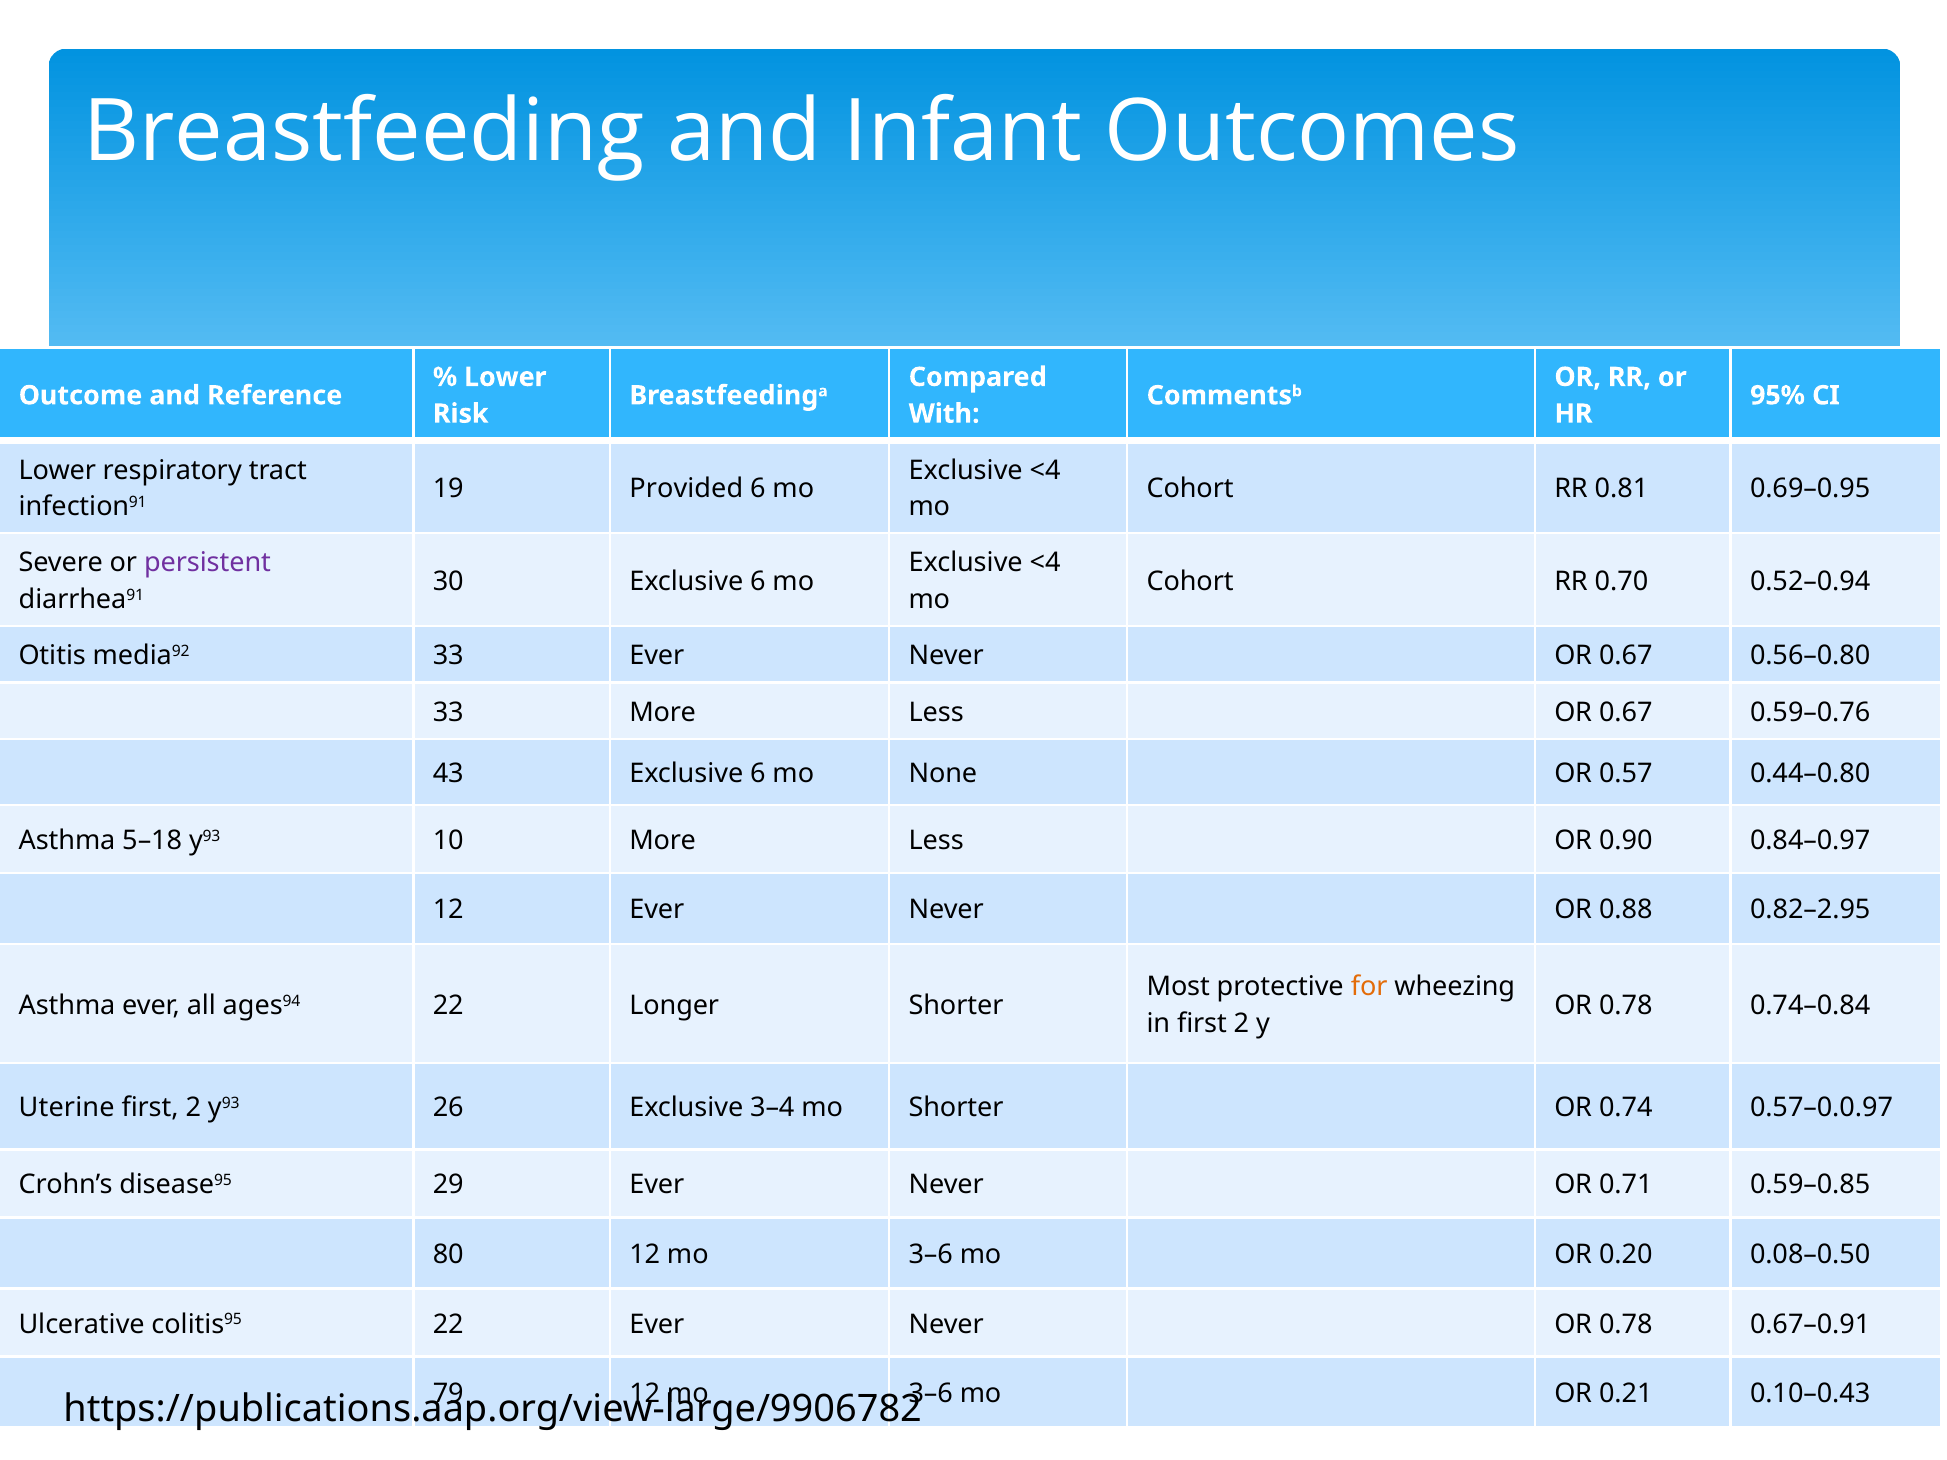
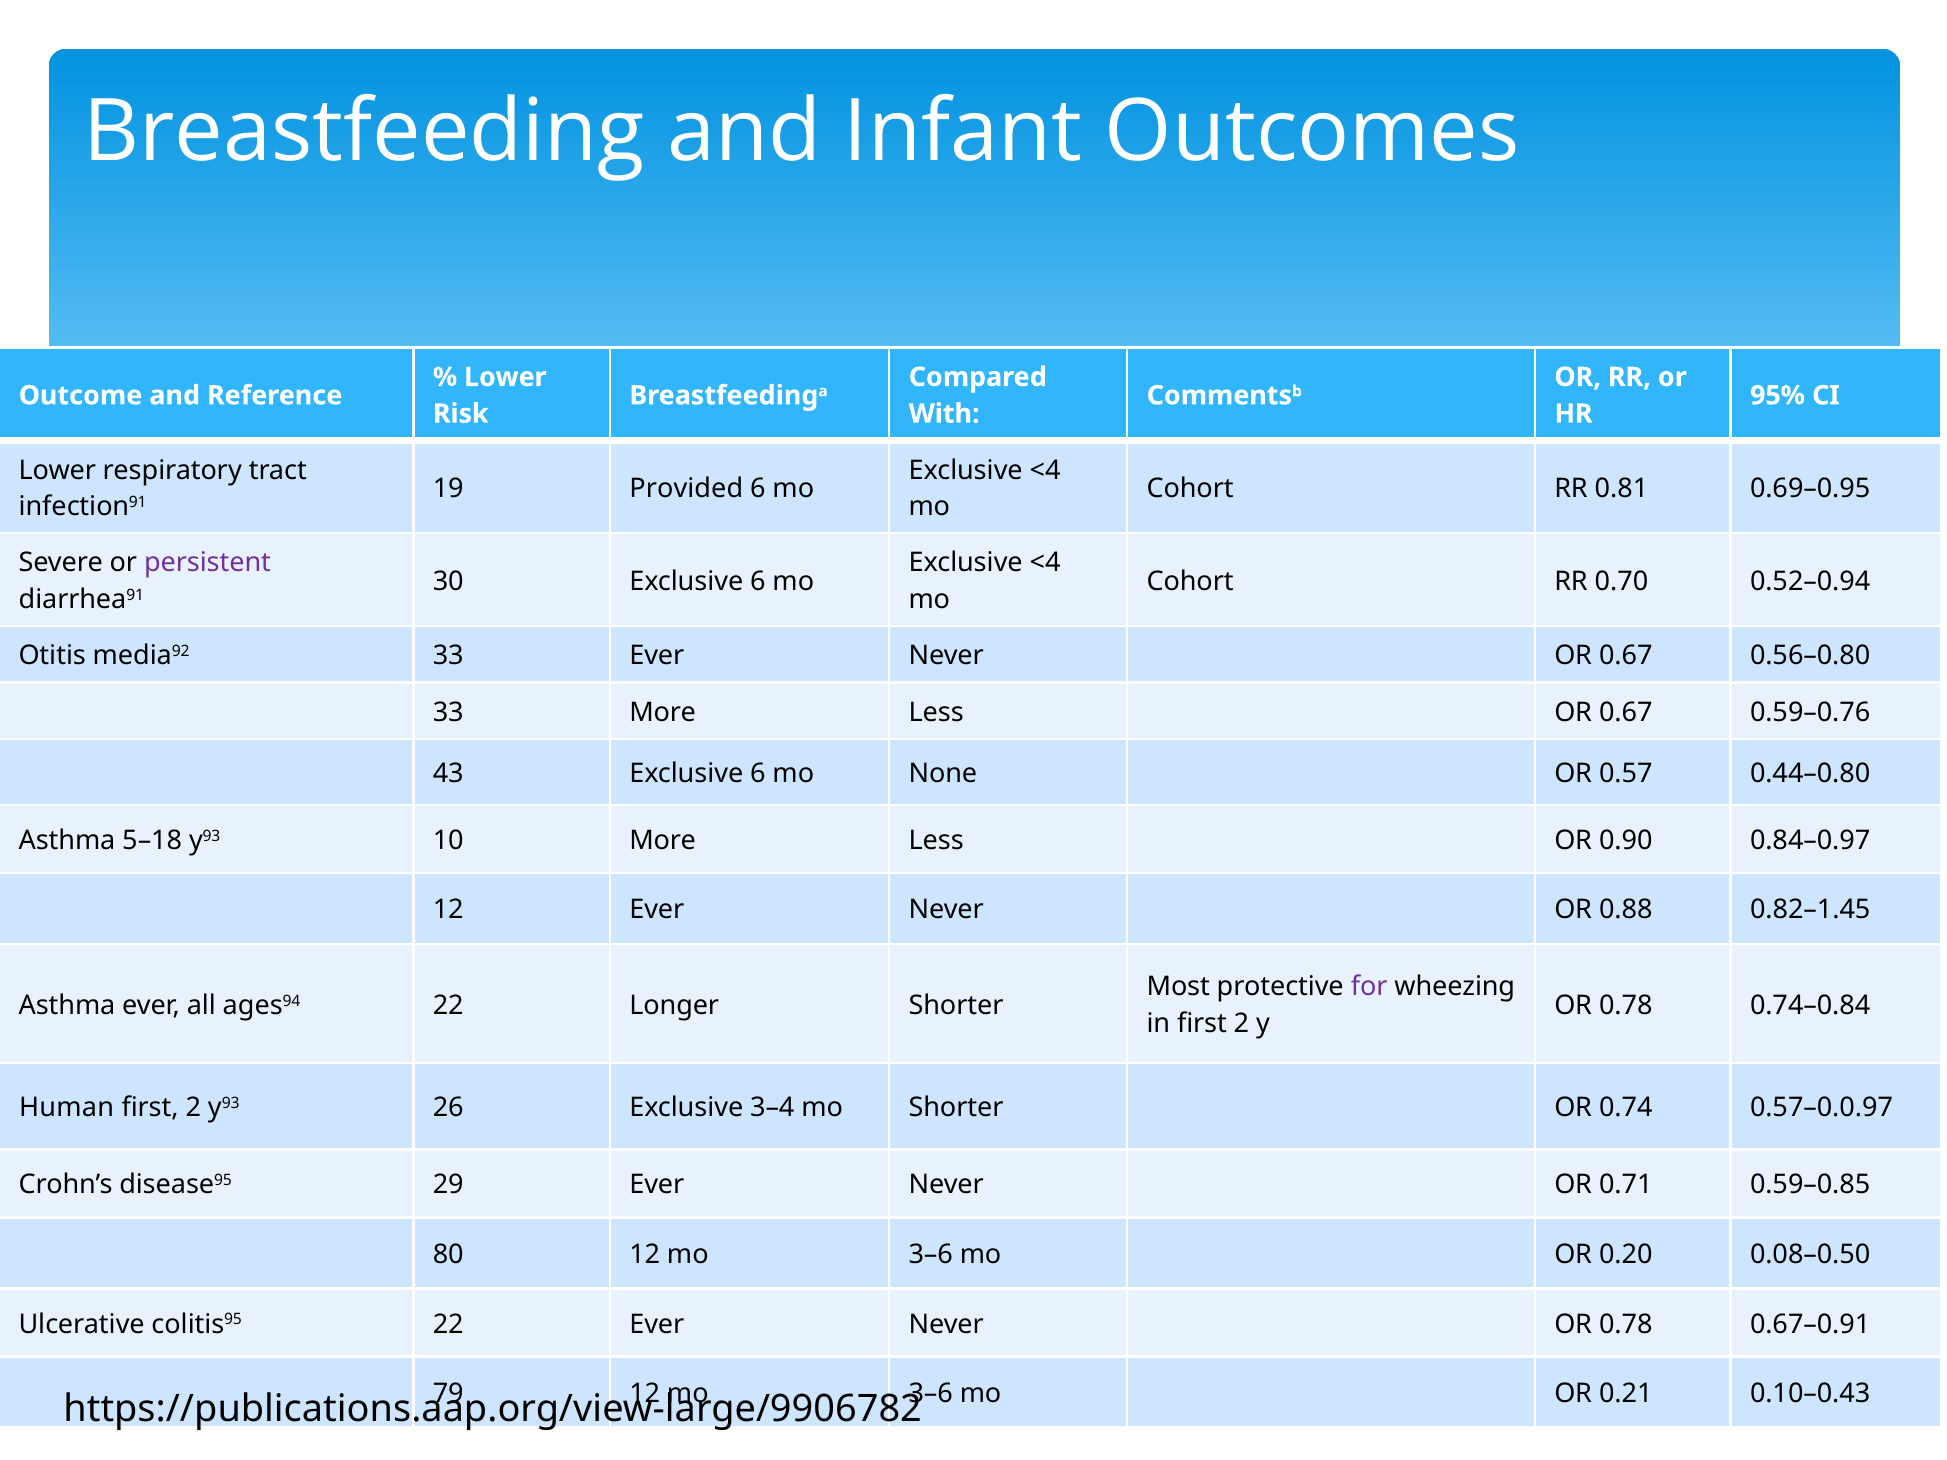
0.82–2.95: 0.82–2.95 -> 0.82–1.45
for colour: orange -> purple
Uterine: Uterine -> Human
